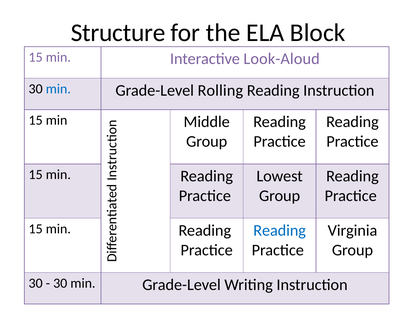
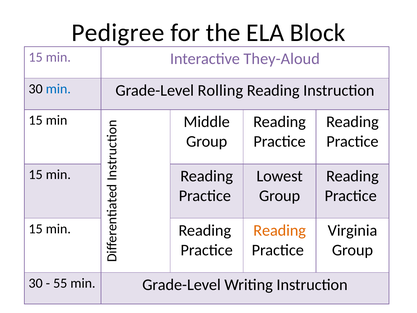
Structure: Structure -> Pedigree
Look-Aloud: Look-Aloud -> They-Aloud
Reading at (280, 230) colour: blue -> orange
30 at (60, 283): 30 -> 55
